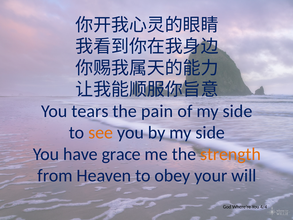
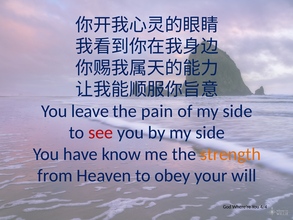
tears: tears -> leave
see colour: orange -> red
grace: grace -> know
